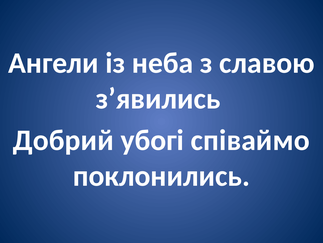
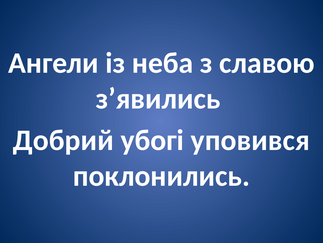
співаймо: співаймо -> уповився
